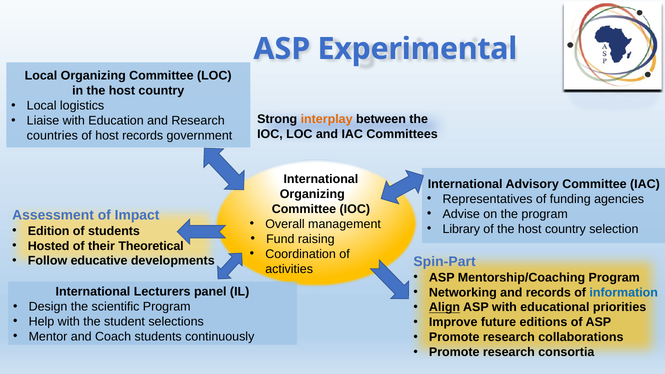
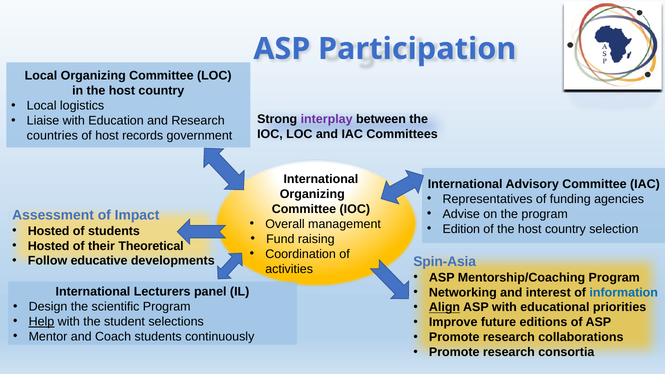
Experimental: Experimental -> Participation
interplay colour: orange -> purple
Library: Library -> Edition
Edition at (49, 231): Edition -> Hosted
Spin-Part: Spin-Part -> Spin-Asia
and records: records -> interest
Help underline: none -> present
